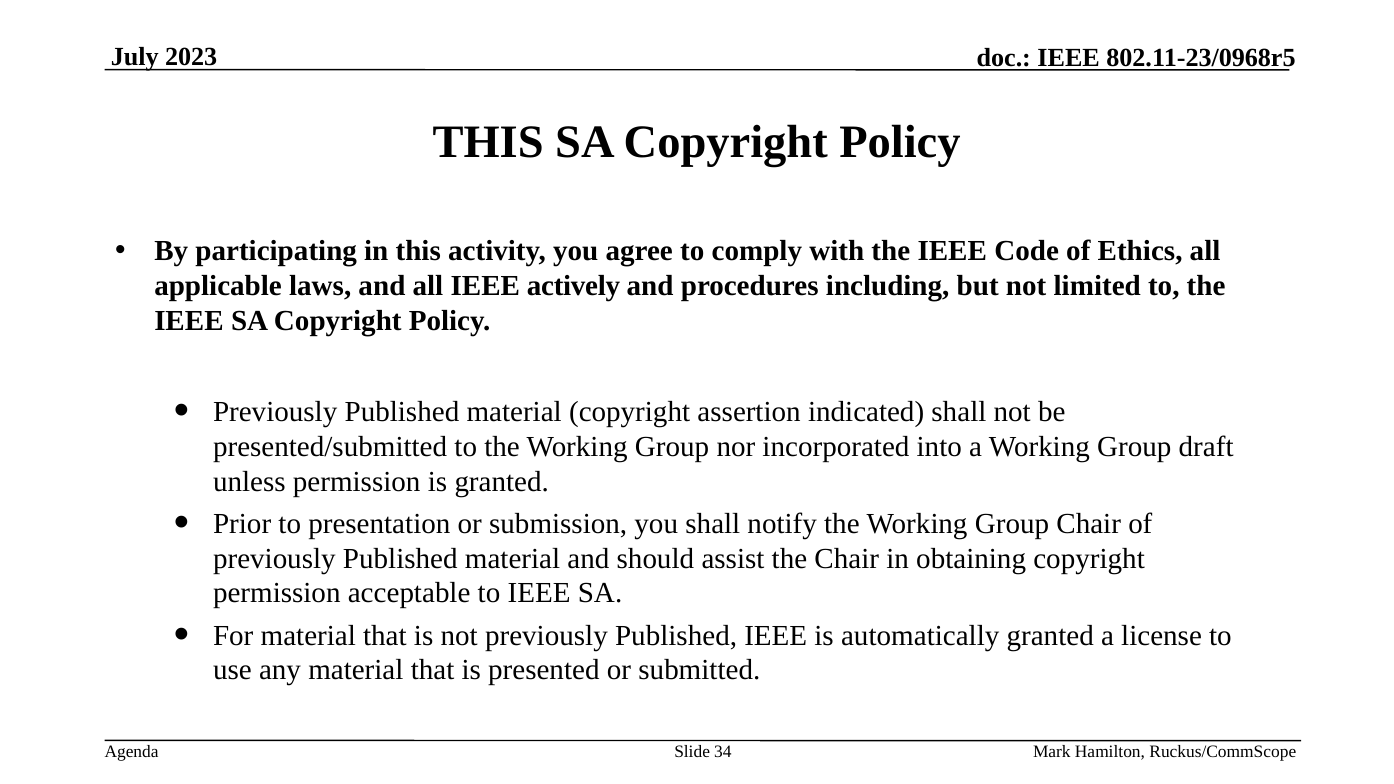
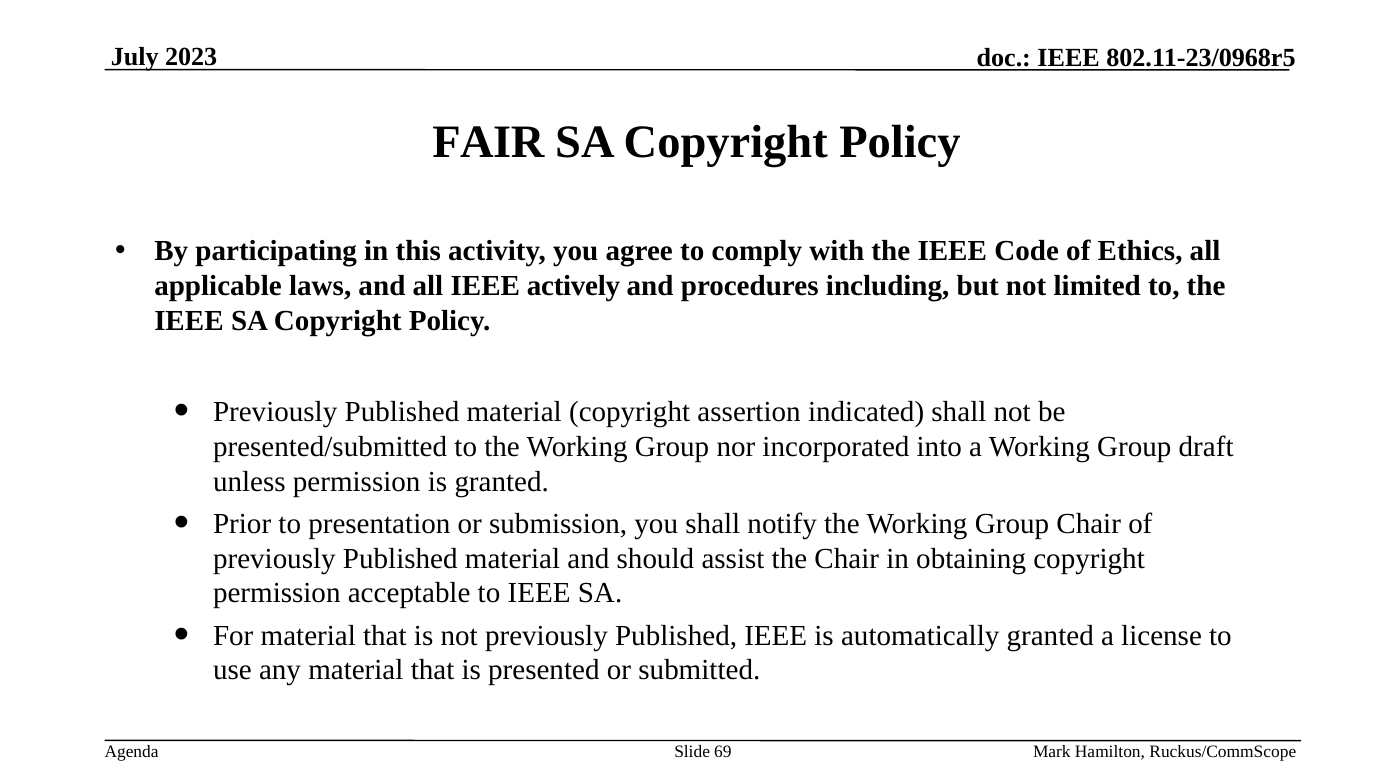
THIS at (488, 143): THIS -> FAIR
34: 34 -> 69
